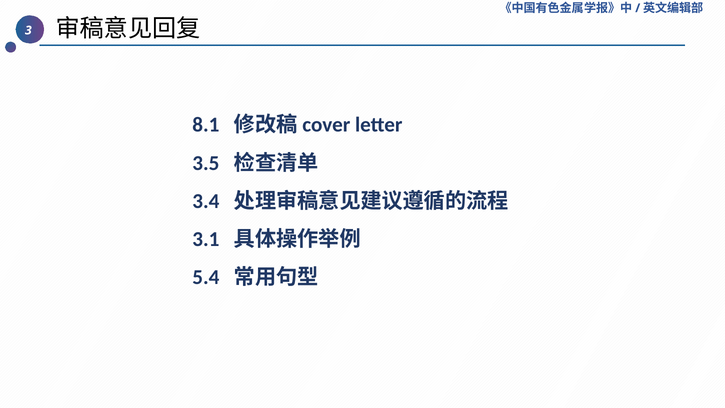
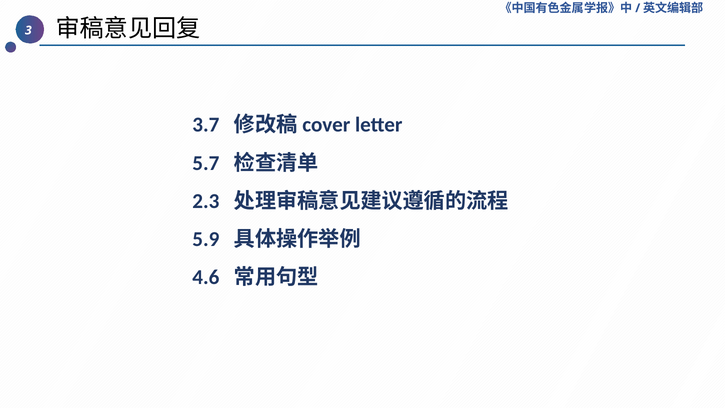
8.1: 8.1 -> 3.7
3.5: 3.5 -> 5.7
3.4: 3.4 -> 2.3
3.1: 3.1 -> 5.9
5.4: 5.4 -> 4.6
